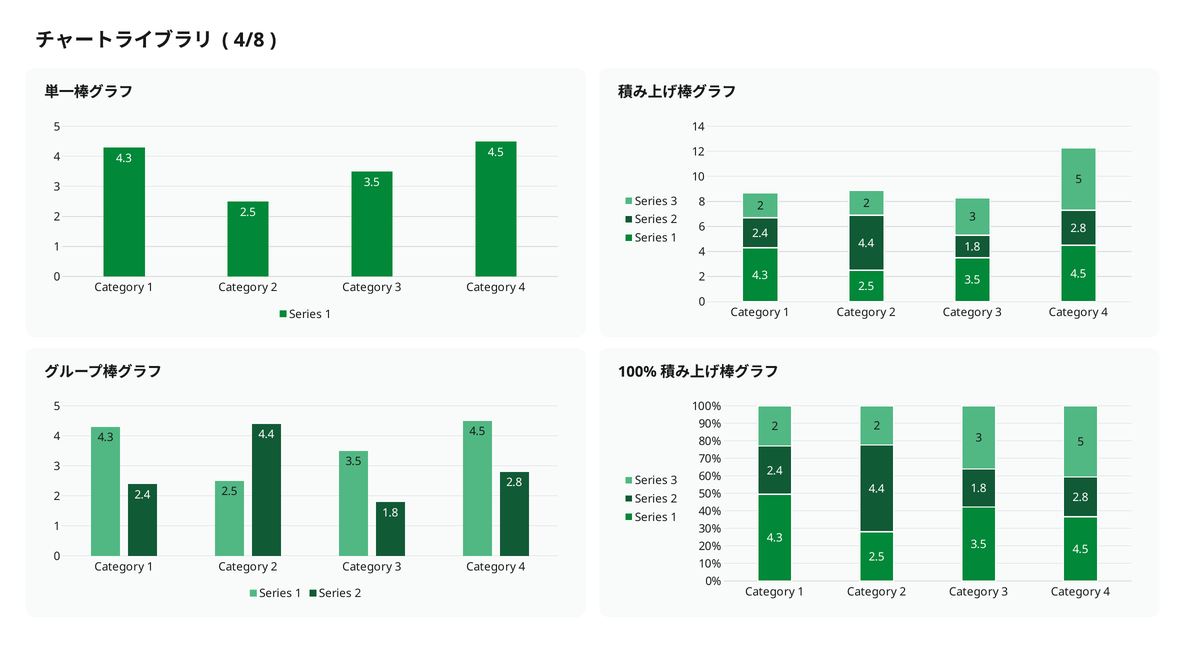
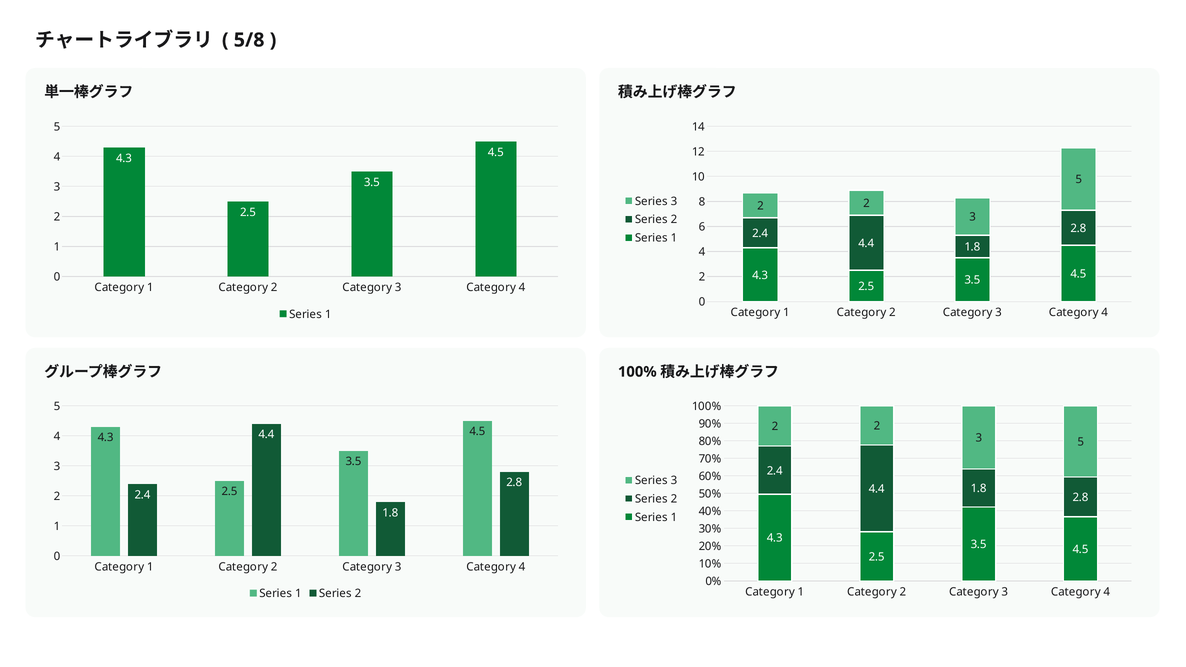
4/8: 4/8 -> 5/8
